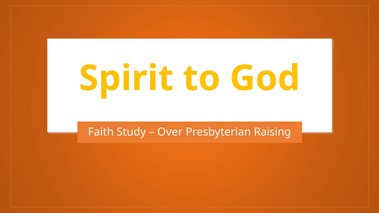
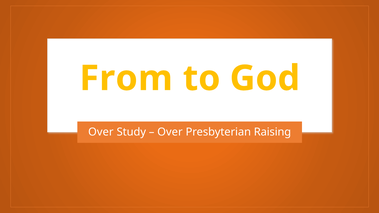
Spirit: Spirit -> From
Faith at (101, 132): Faith -> Over
